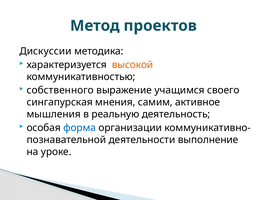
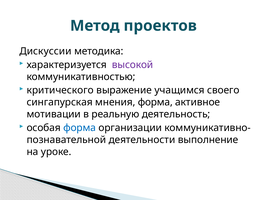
высокой colour: orange -> purple
собственного: собственного -> критического
мнения самим: самим -> форма
мышления: мышления -> мотивации
